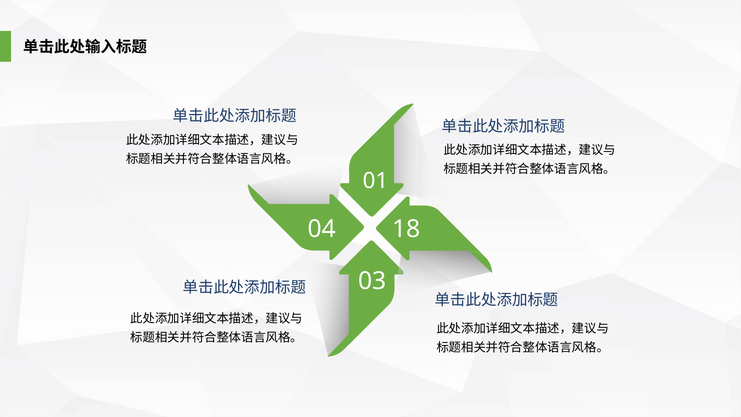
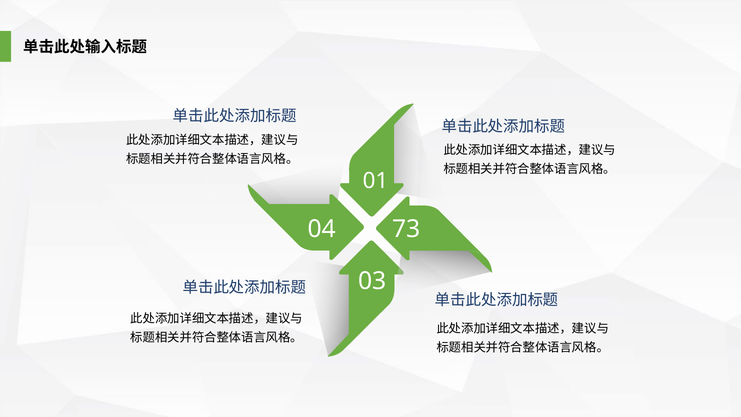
18: 18 -> 73
